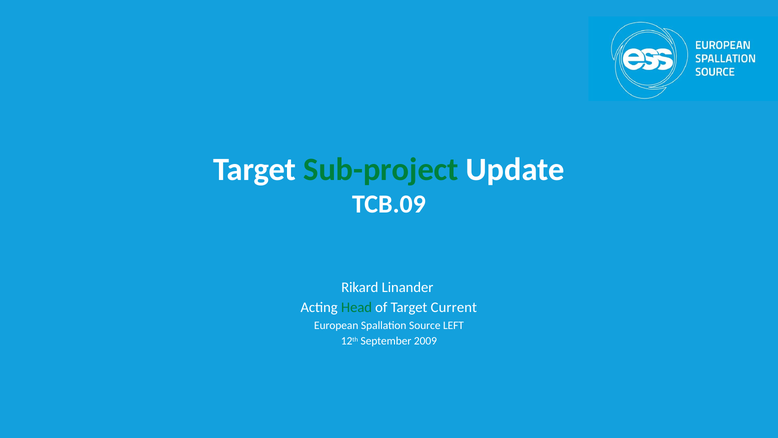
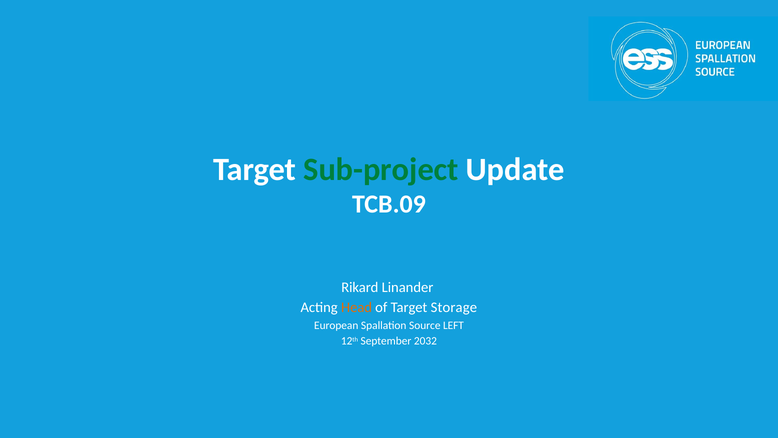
Head colour: green -> orange
Current: Current -> Storage
2009: 2009 -> 2032
